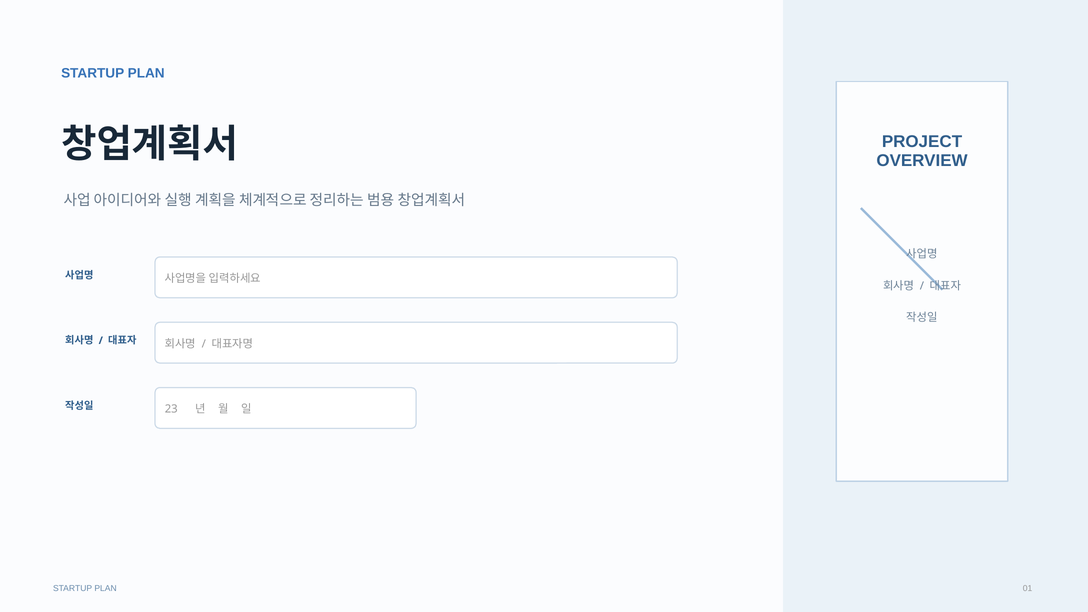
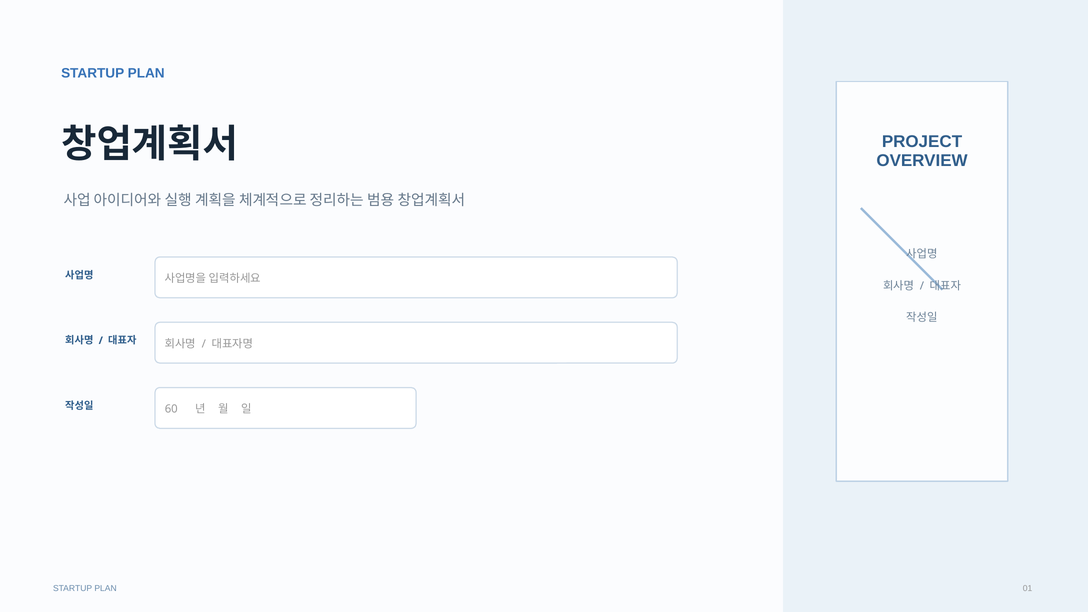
23: 23 -> 60
